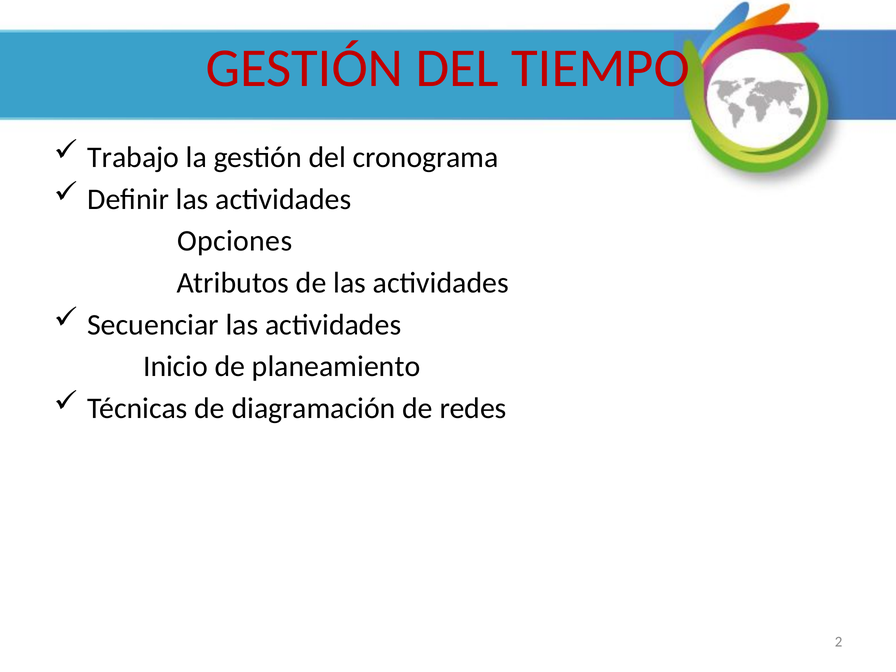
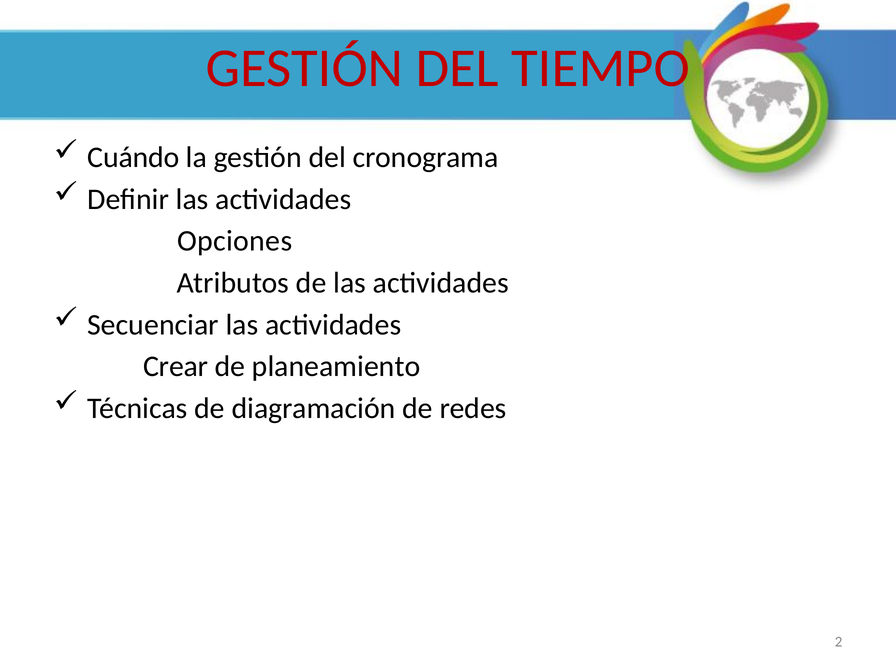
Trabajo: Trabajo -> Cuándo
Inicio: Inicio -> Crear
